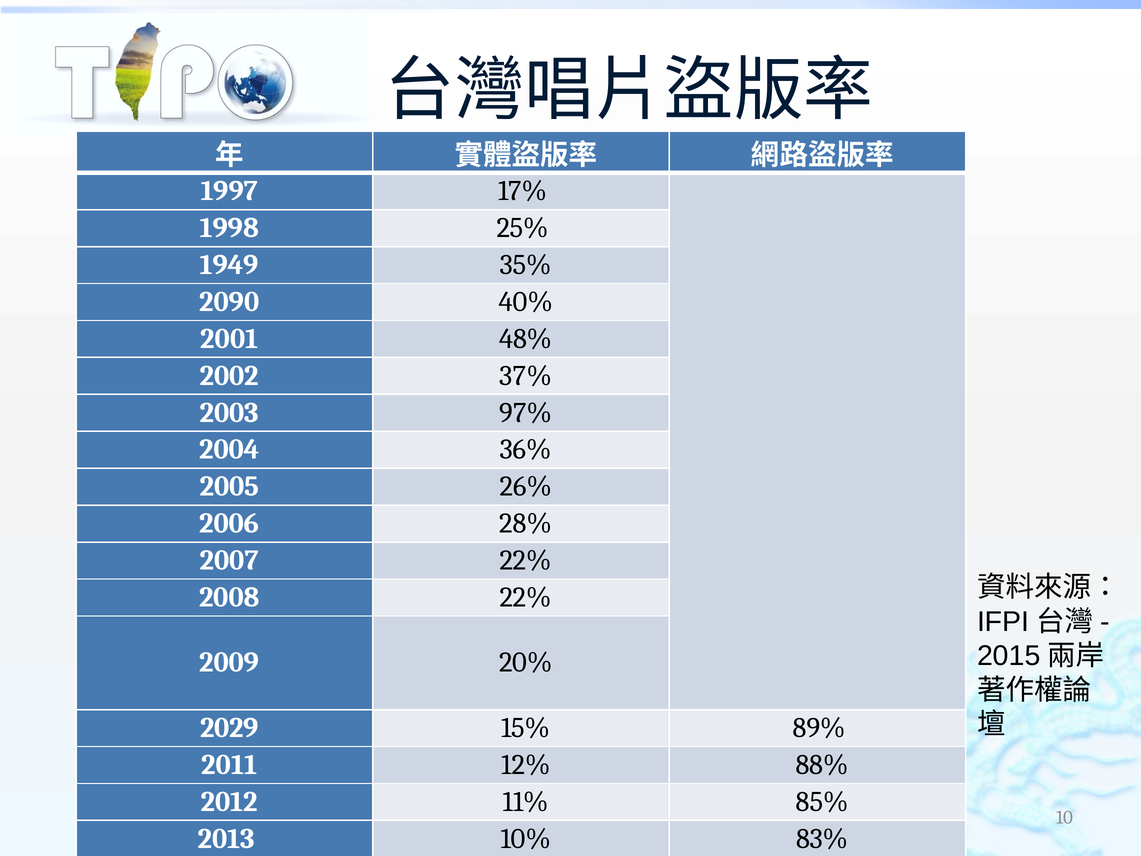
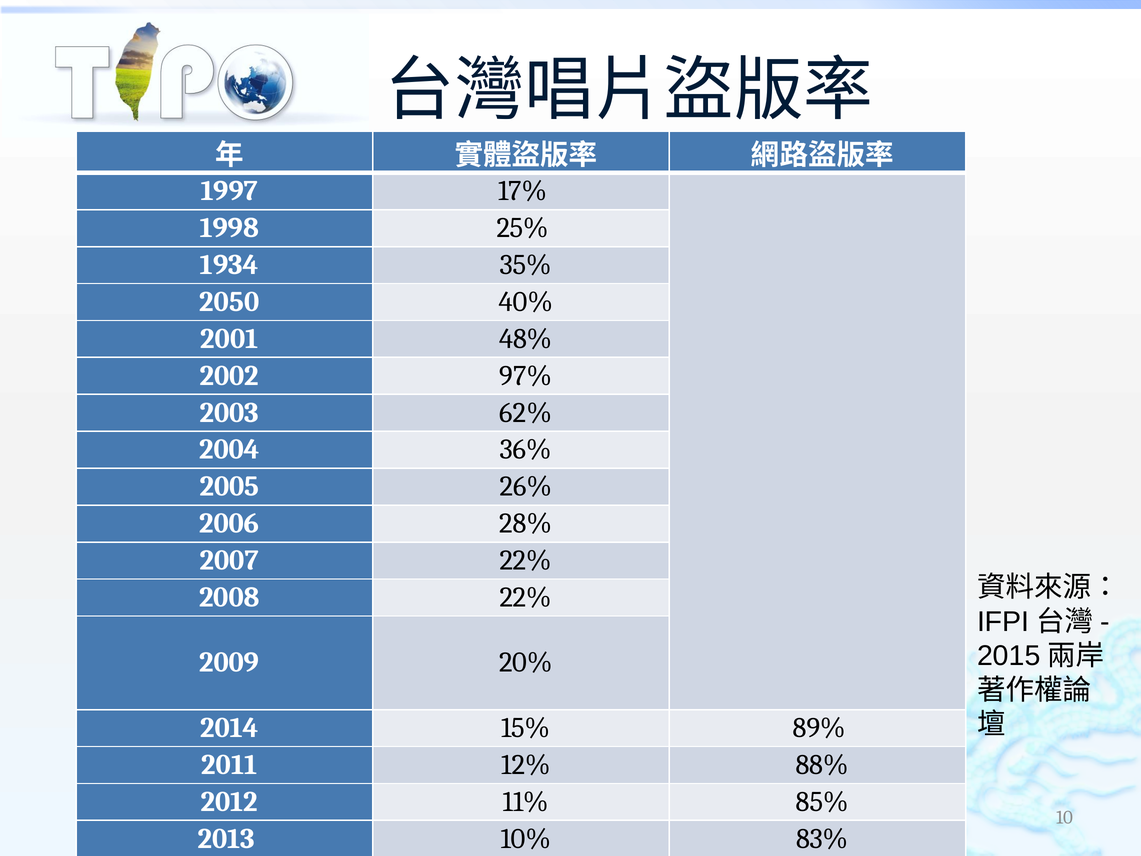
1949: 1949 -> 1934
2090: 2090 -> 2050
37%: 37% -> 97%
97%: 97% -> 62%
2029 at (229, 728): 2029 -> 2014
